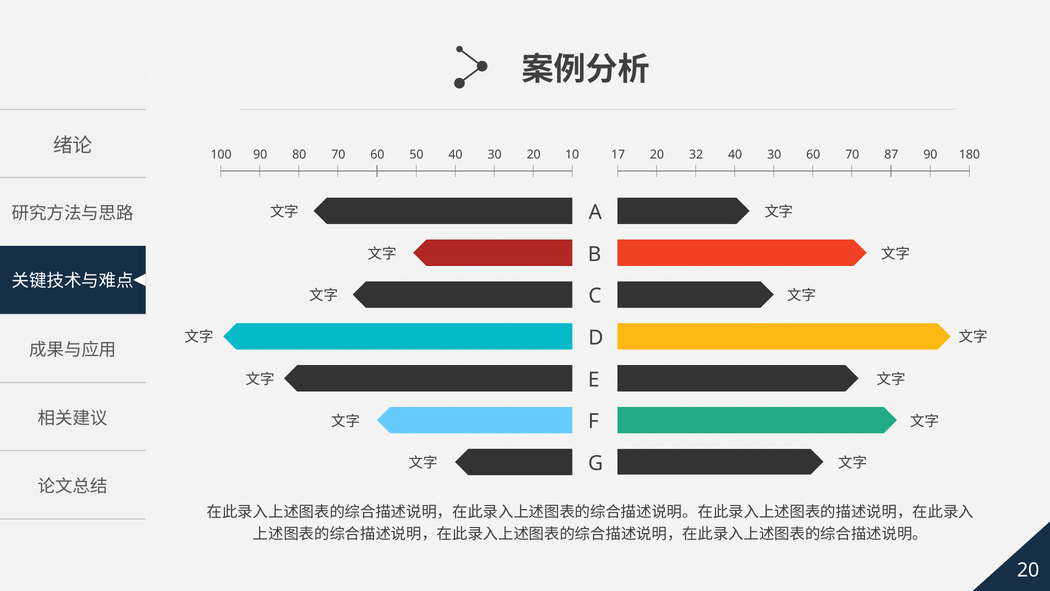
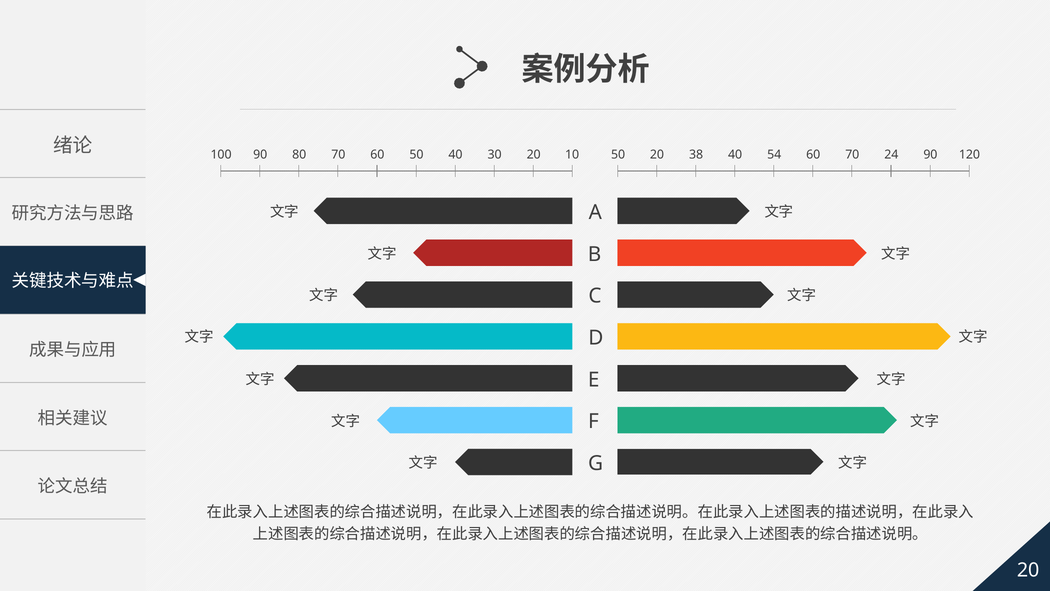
100 17: 17 -> 50
32: 32 -> 38
40 30: 30 -> 54
87: 87 -> 24
180: 180 -> 120
